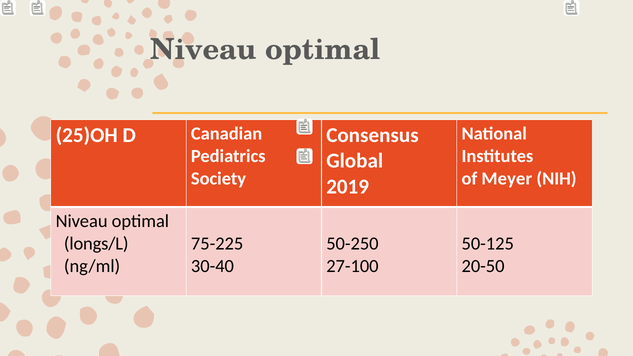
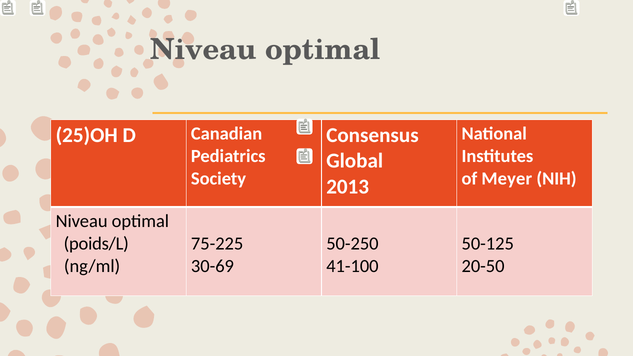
2019: 2019 -> 2013
longs/L: longs/L -> poids/L
30-40: 30-40 -> 30-69
27-100: 27-100 -> 41-100
